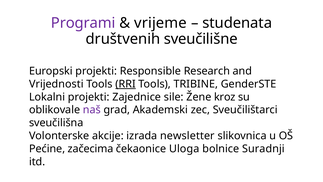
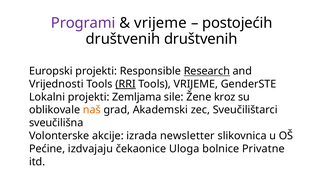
studenata: studenata -> postojećih
društvenih sveučilišne: sveučilišne -> društvenih
Research underline: none -> present
Tools TRIBINE: TRIBINE -> VRIJEME
Zajednice: Zajednice -> Zemljama
naš colour: purple -> orange
začecima: začecima -> izdvajaju
Suradnji: Suradnji -> Privatne
